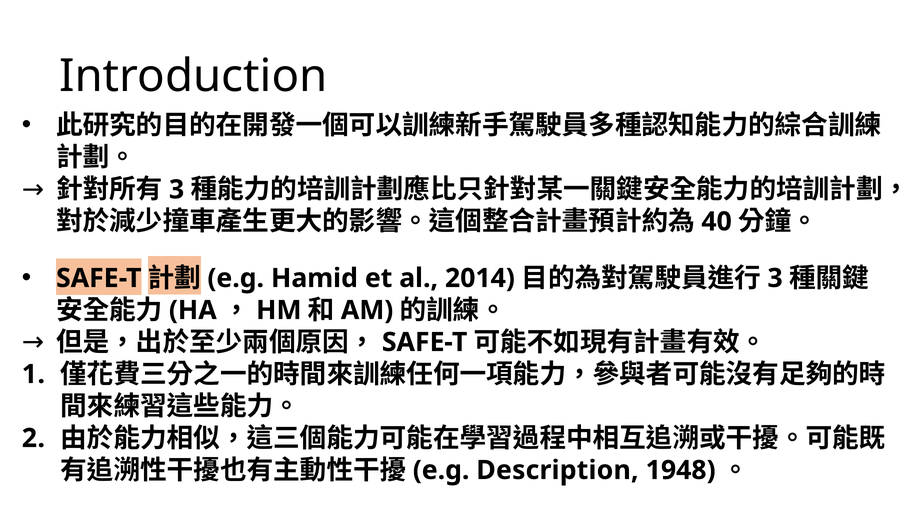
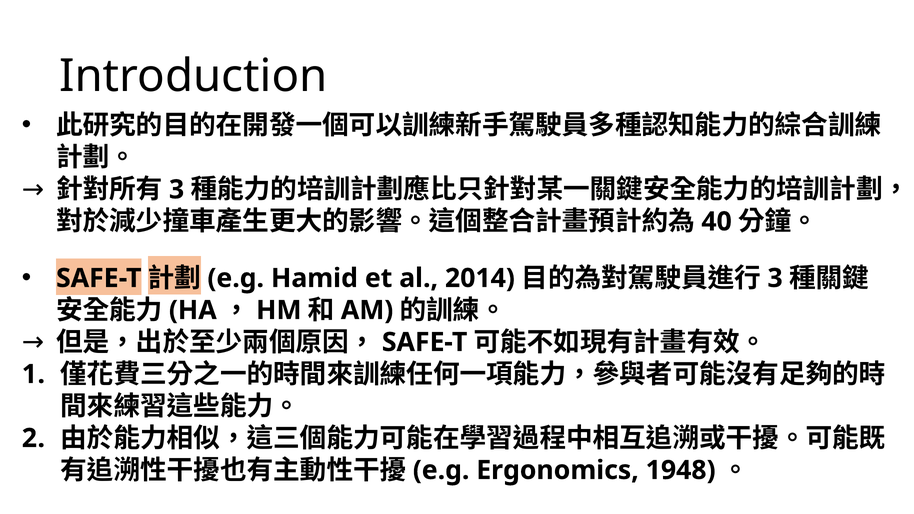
Description: Description -> Ergonomics
